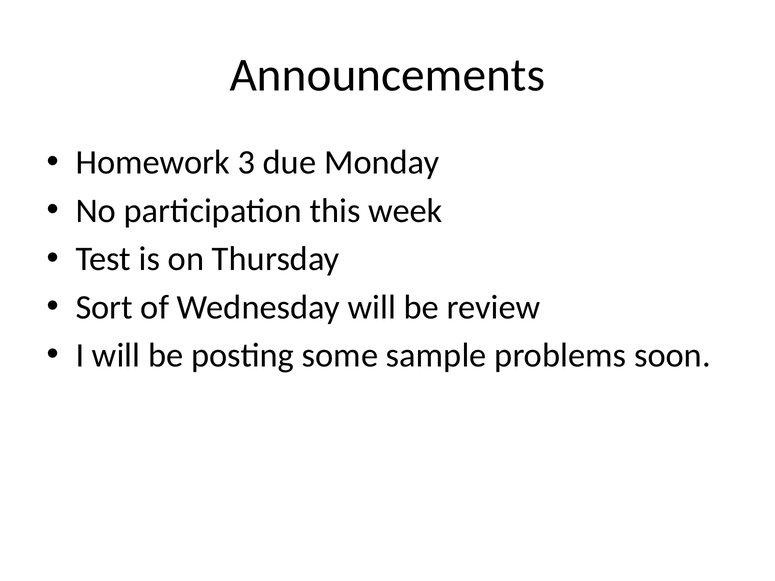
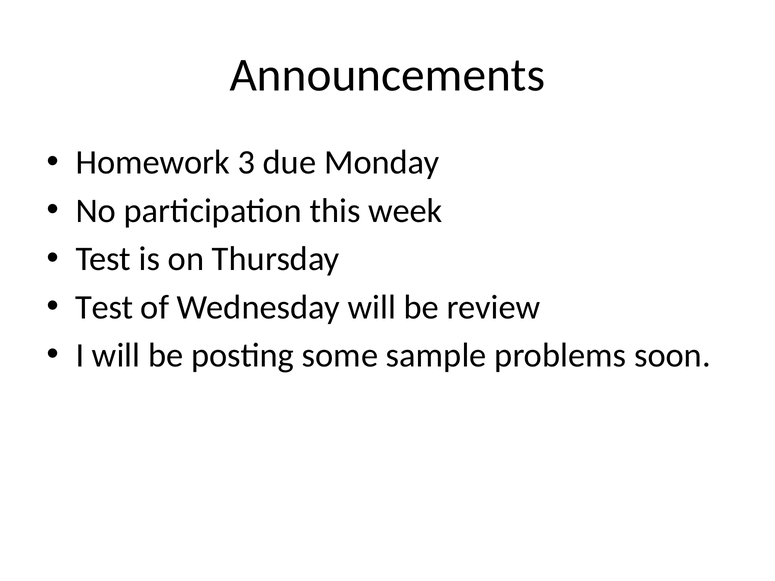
Sort at (104, 307): Sort -> Test
